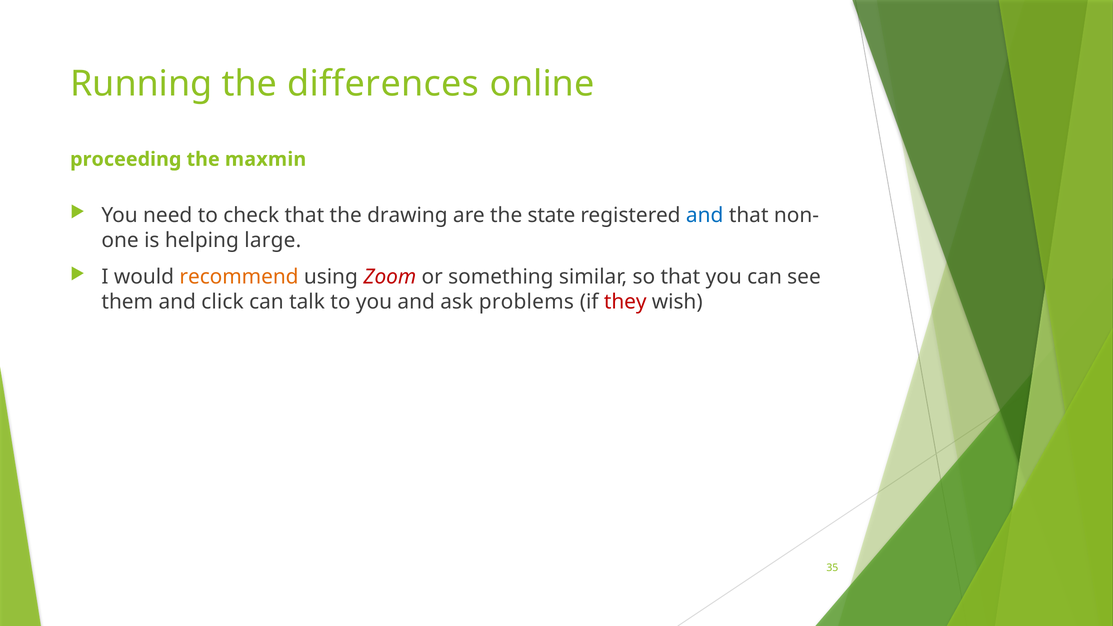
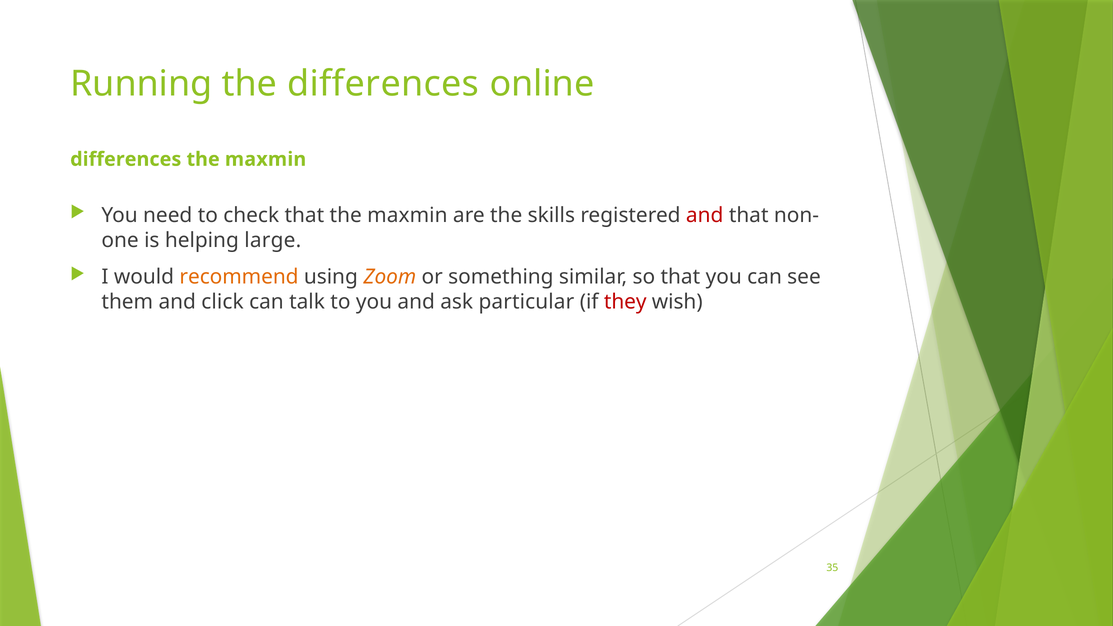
proceeding at (126, 159): proceeding -> differences
that the drawing: drawing -> maxmin
state: state -> skills
and at (705, 215) colour: blue -> red
Zoom colour: red -> orange
problems: problems -> particular
